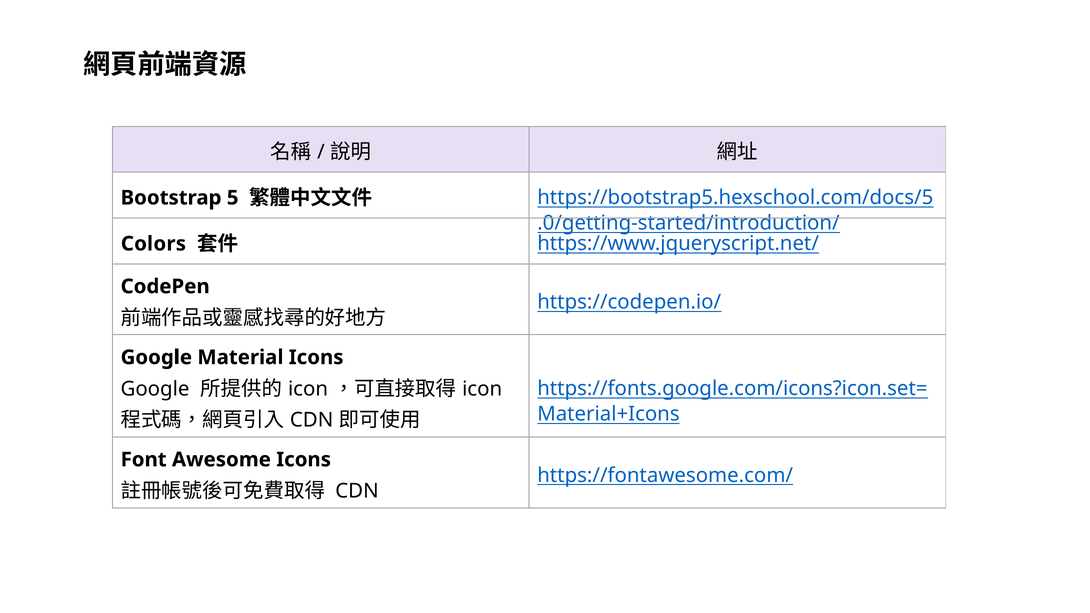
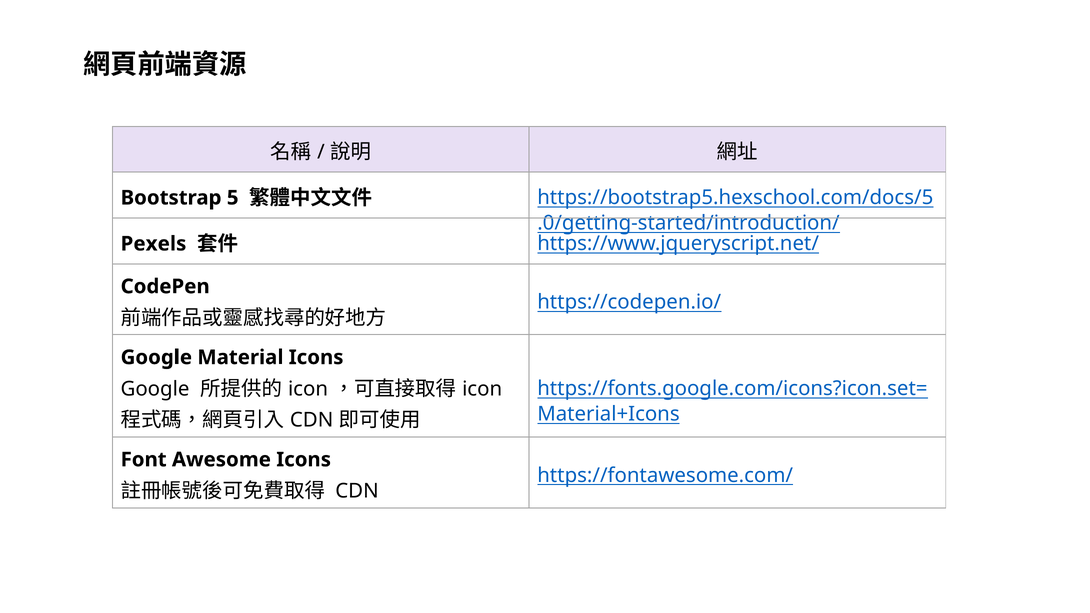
Colors: Colors -> Pexels
